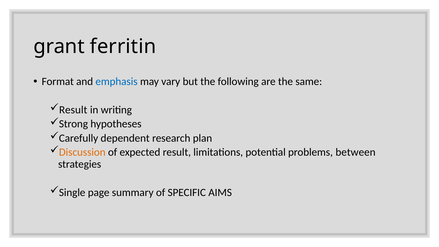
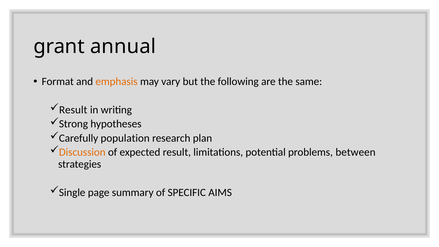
ferritin: ferritin -> annual
emphasis colour: blue -> orange
dependent: dependent -> population
